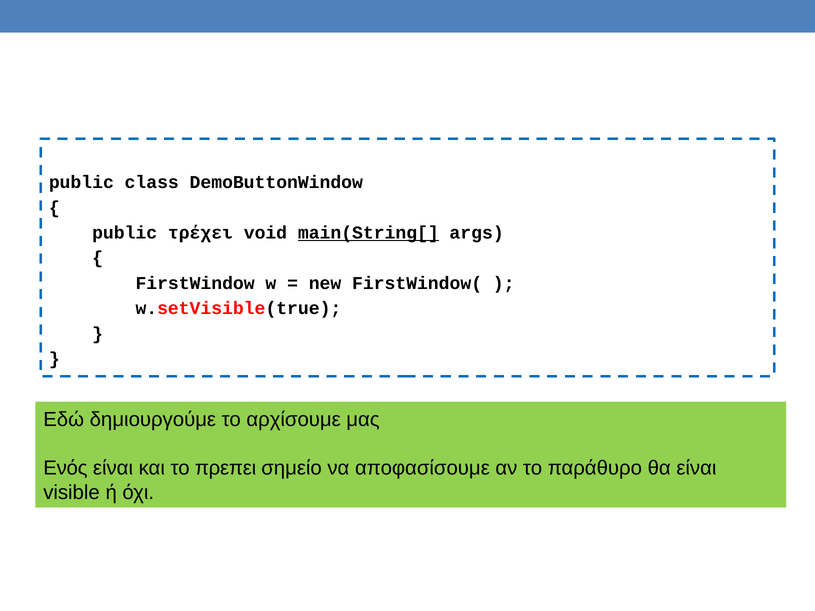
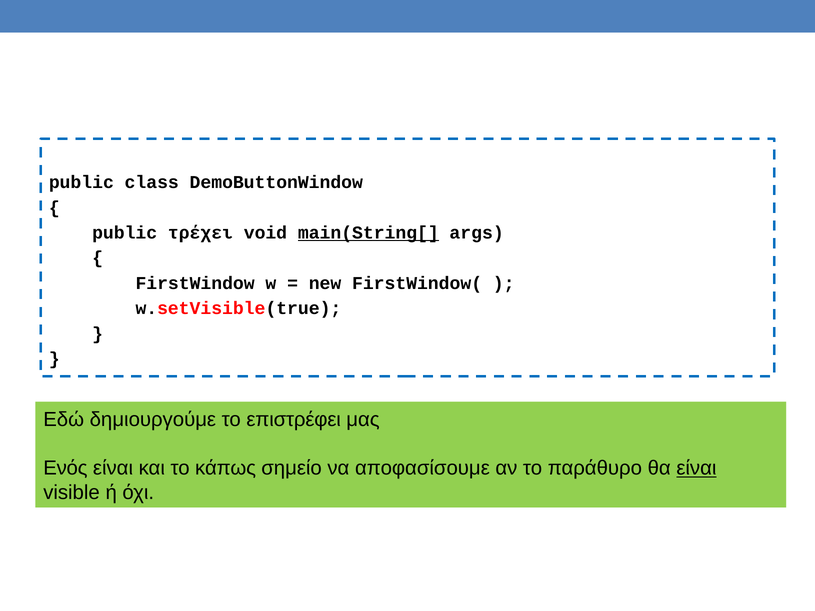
αρχίσουμε: αρχίσουμε -> επιστρέφει
πρεπει: πρεπει -> κάπως
είναι at (696, 468) underline: none -> present
